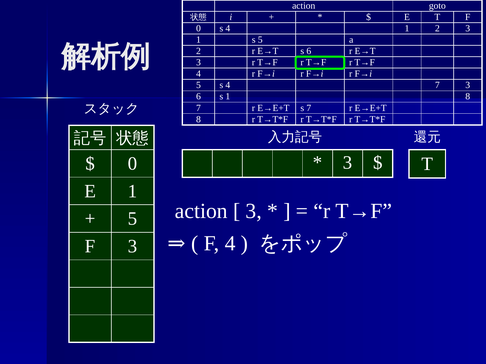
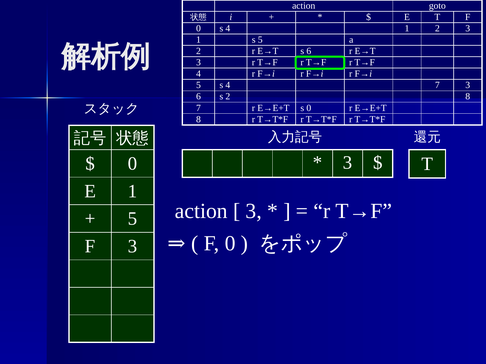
s 1: 1 -> 2
s 7: 7 -> 0
4 at (230, 244): 4 -> 0
